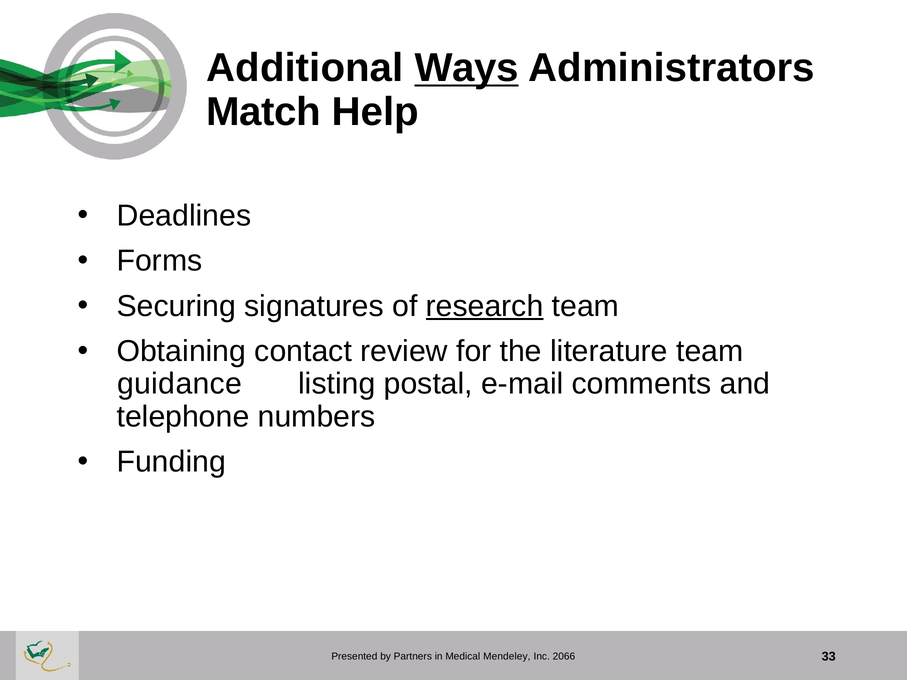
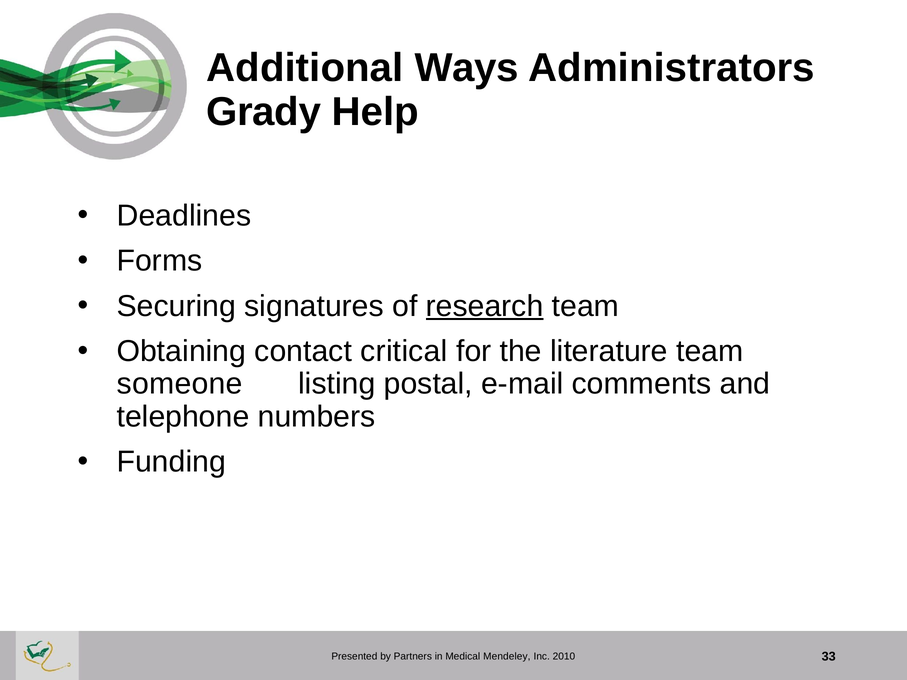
Ways underline: present -> none
Match: Match -> Grady
review: review -> critical
guidance: guidance -> someone
2066: 2066 -> 2010
